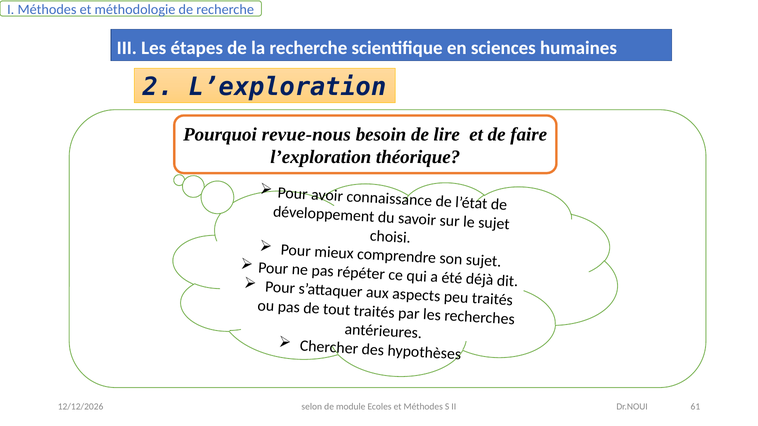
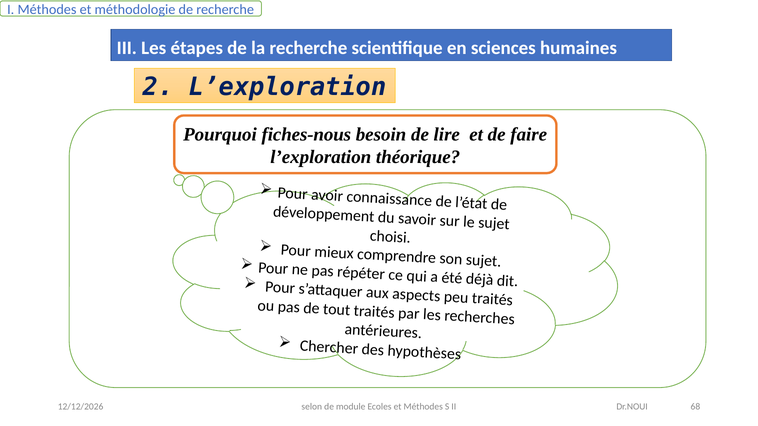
revue-nous: revue-nous -> fiches-nous
61: 61 -> 68
